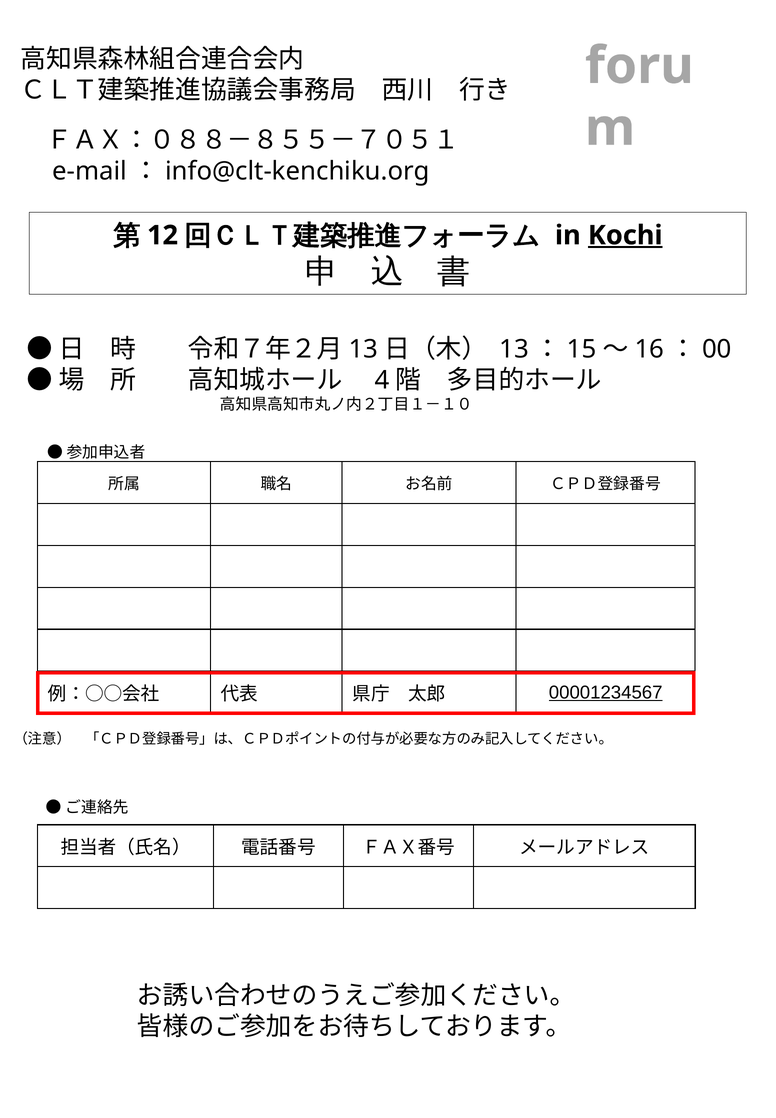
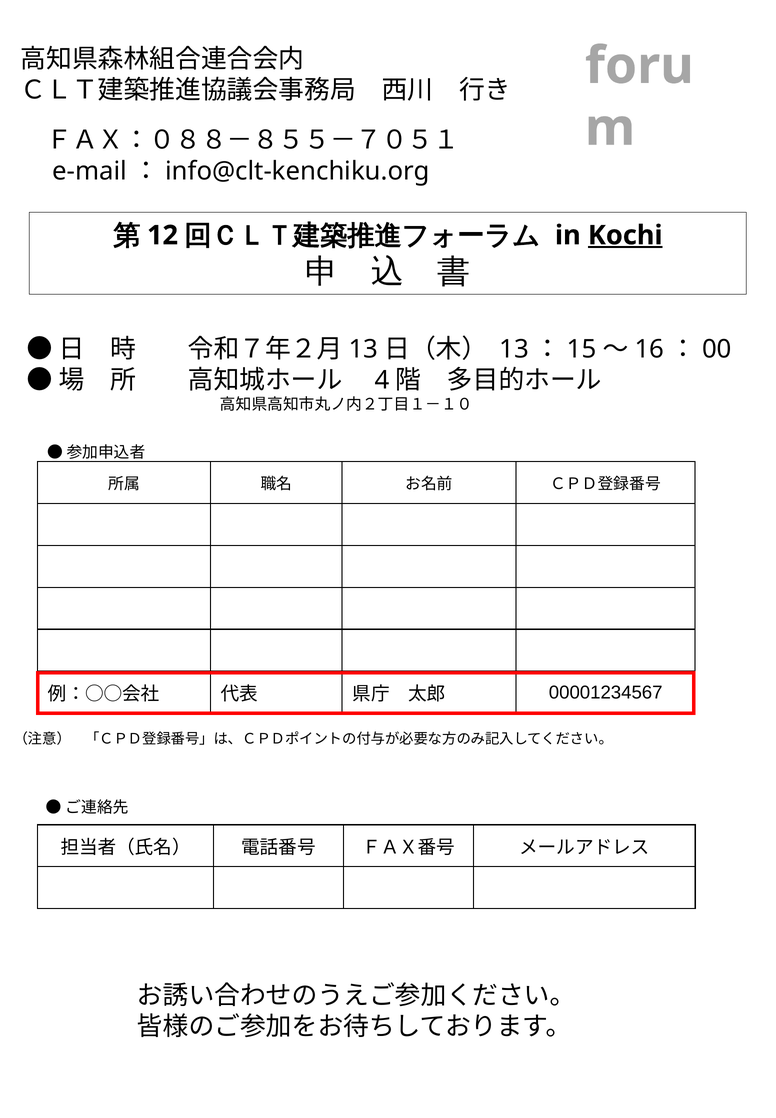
00001234567 underline: present -> none
